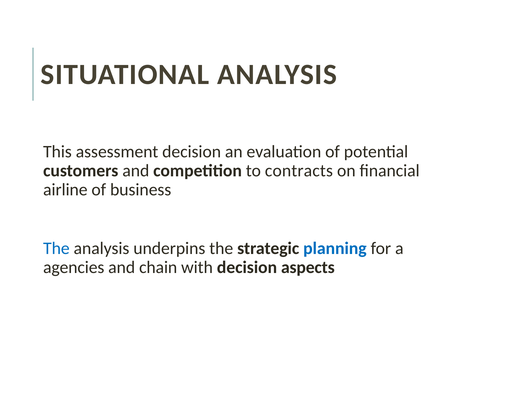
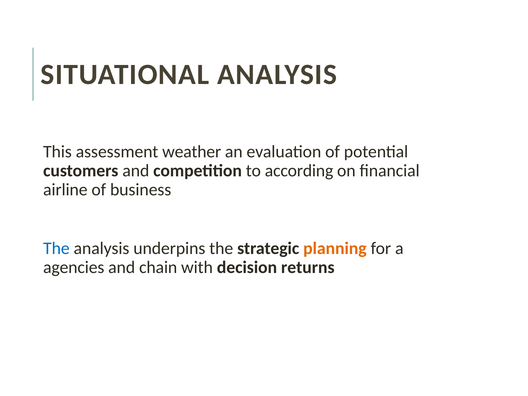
assessment decision: decision -> weather
contracts: contracts -> according
planning colour: blue -> orange
aspects: aspects -> returns
